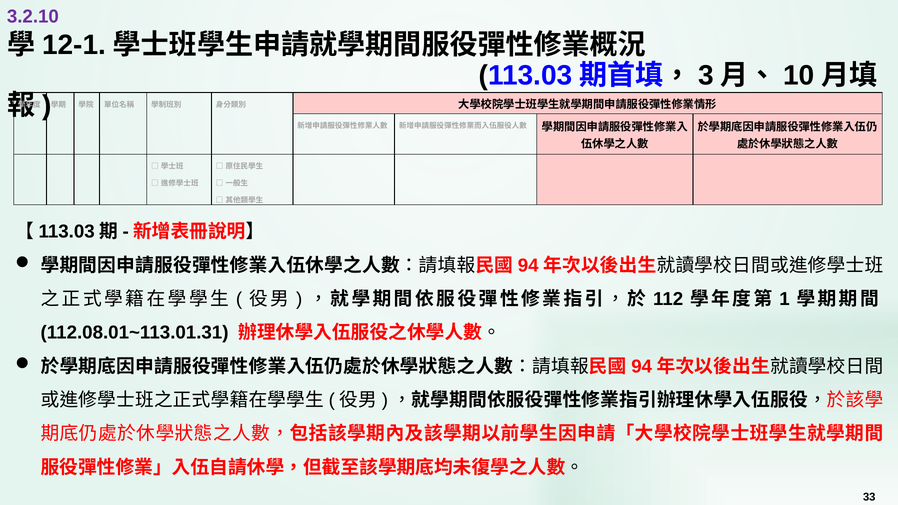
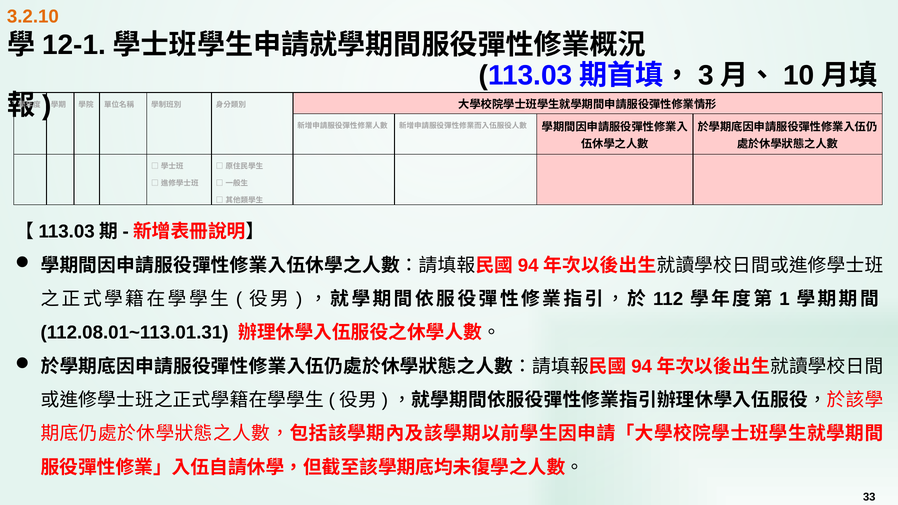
3.2.10 colour: purple -> orange
